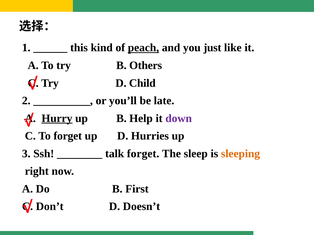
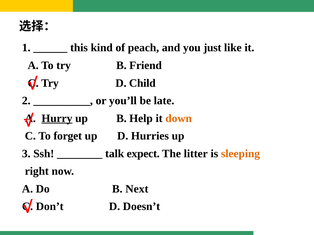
peach underline: present -> none
Others: Others -> Friend
down colour: purple -> orange
talk forget: forget -> expect
sleep: sleep -> litter
First: First -> Next
